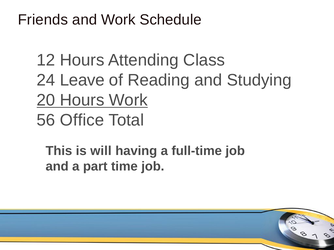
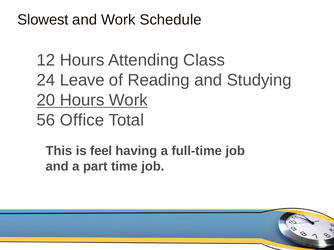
Friends: Friends -> Slowest
will: will -> feel
